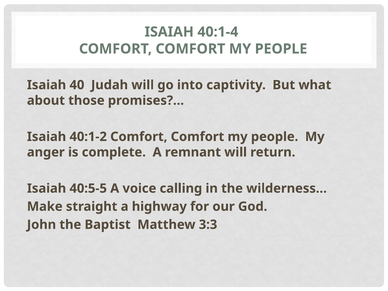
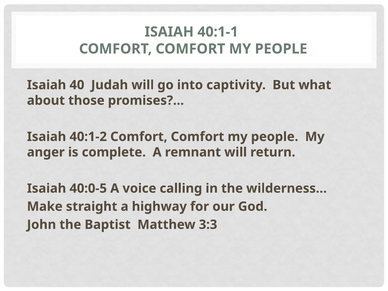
40:1-4: 40:1-4 -> 40:1-1
40:5-5: 40:5-5 -> 40:0-5
